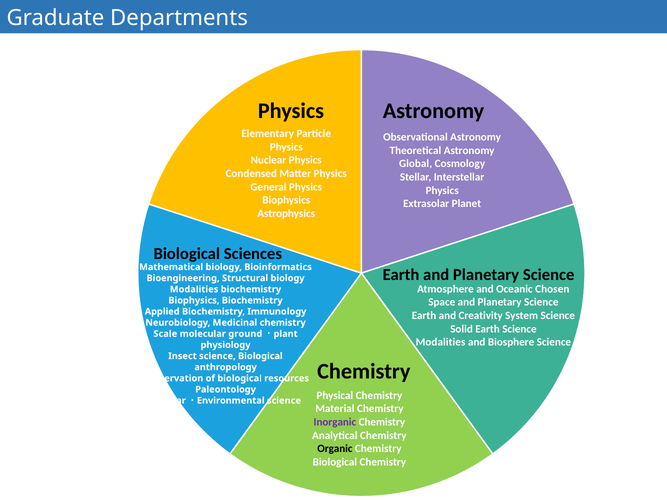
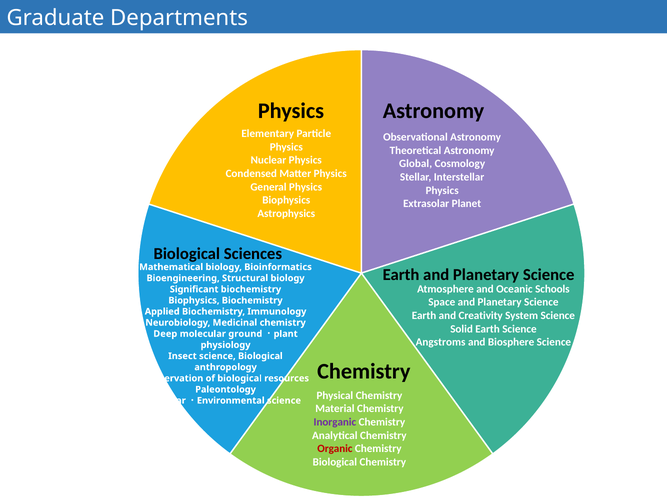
Chosen: Chosen -> Schools
Modalities at (194, 289): Modalities -> Significant
Scale: Scale -> Deep
Modalities at (441, 342): Modalities -> Angstroms
Organic colour: black -> red
